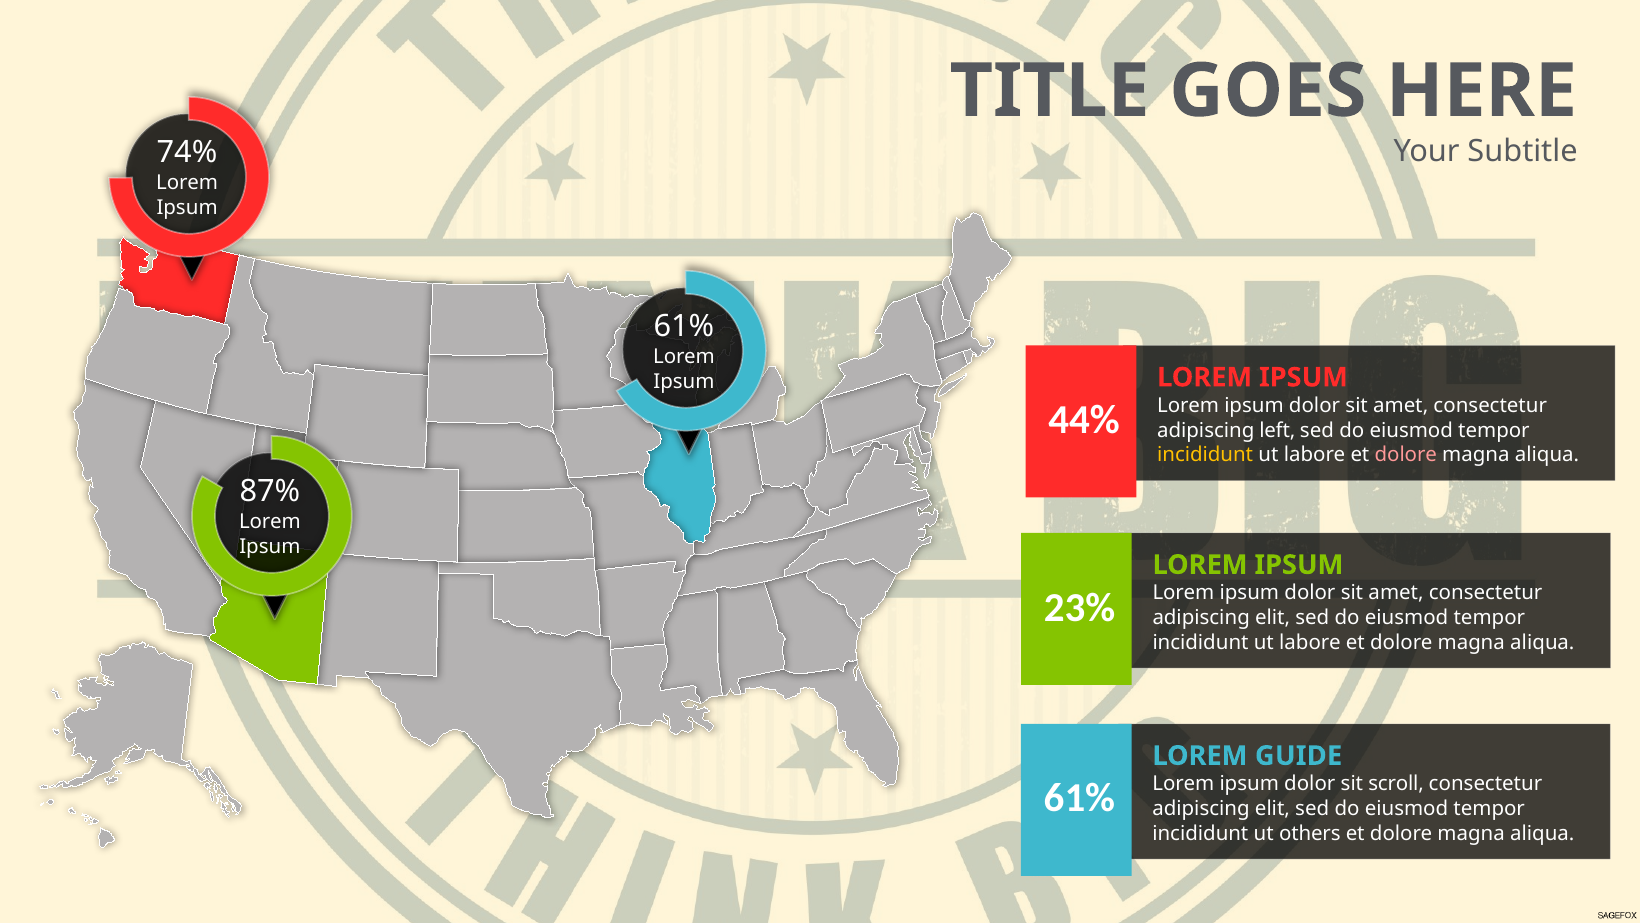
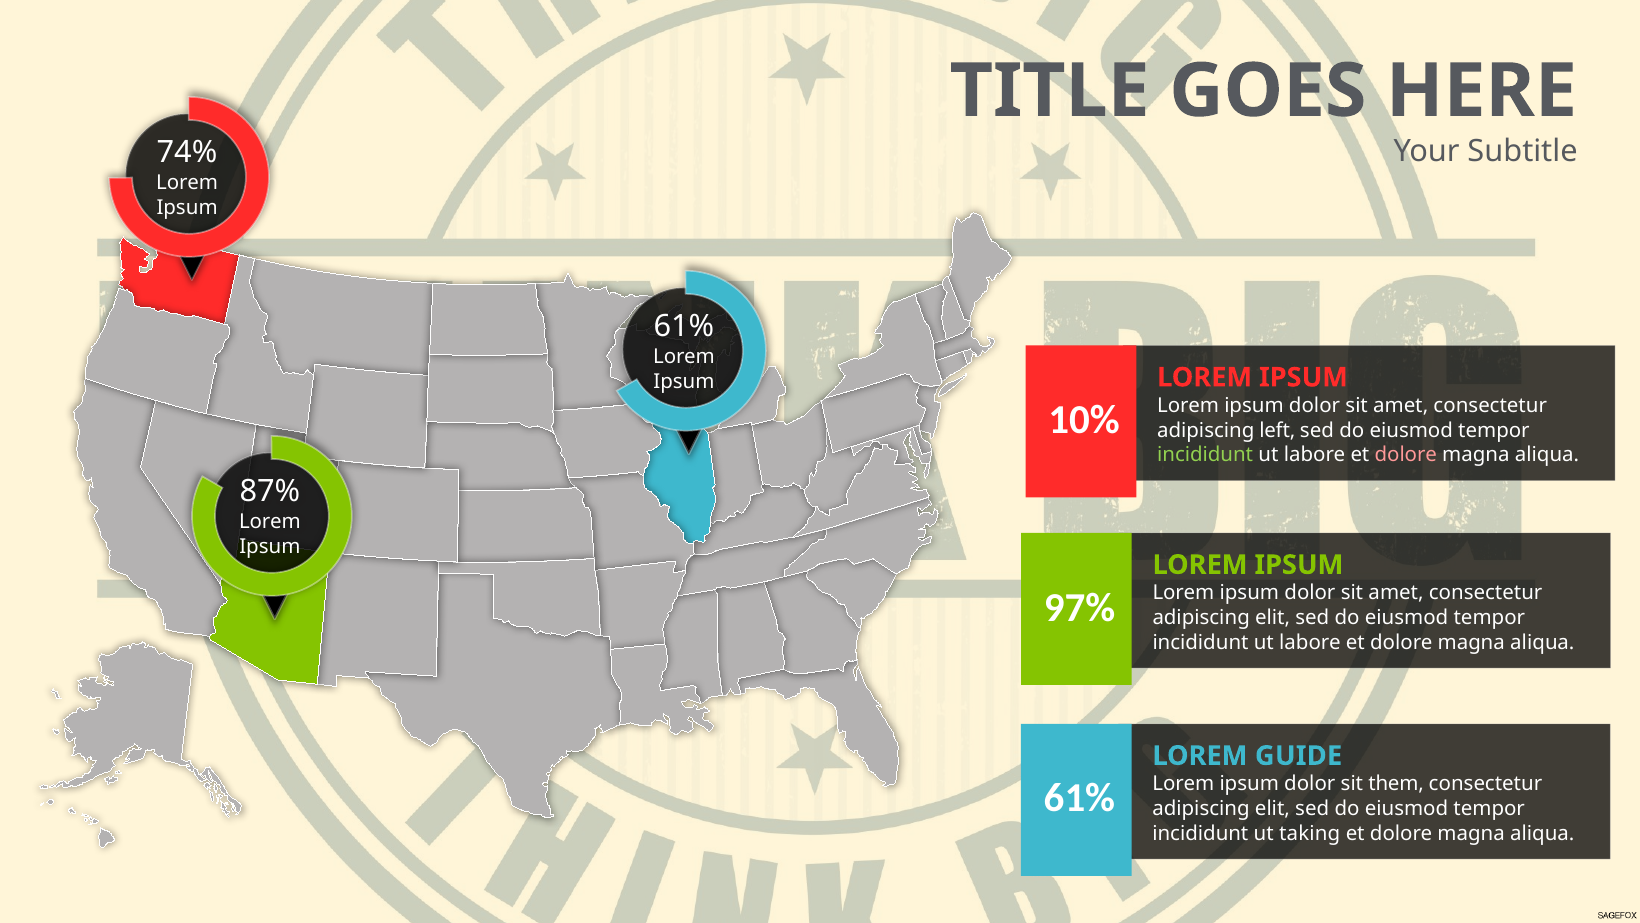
44%: 44% -> 10%
incididunt at (1205, 455) colour: yellow -> light green
23%: 23% -> 97%
scroll: scroll -> them
others: others -> taking
